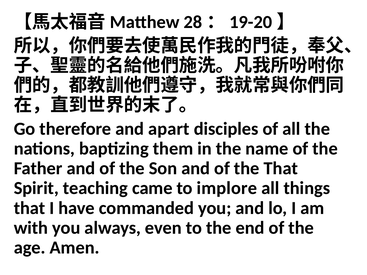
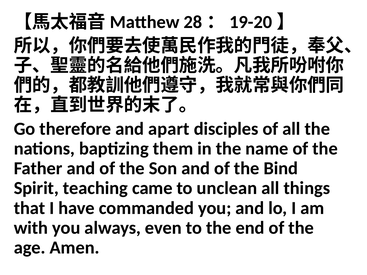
the That: That -> Bind
implore: implore -> unclean
